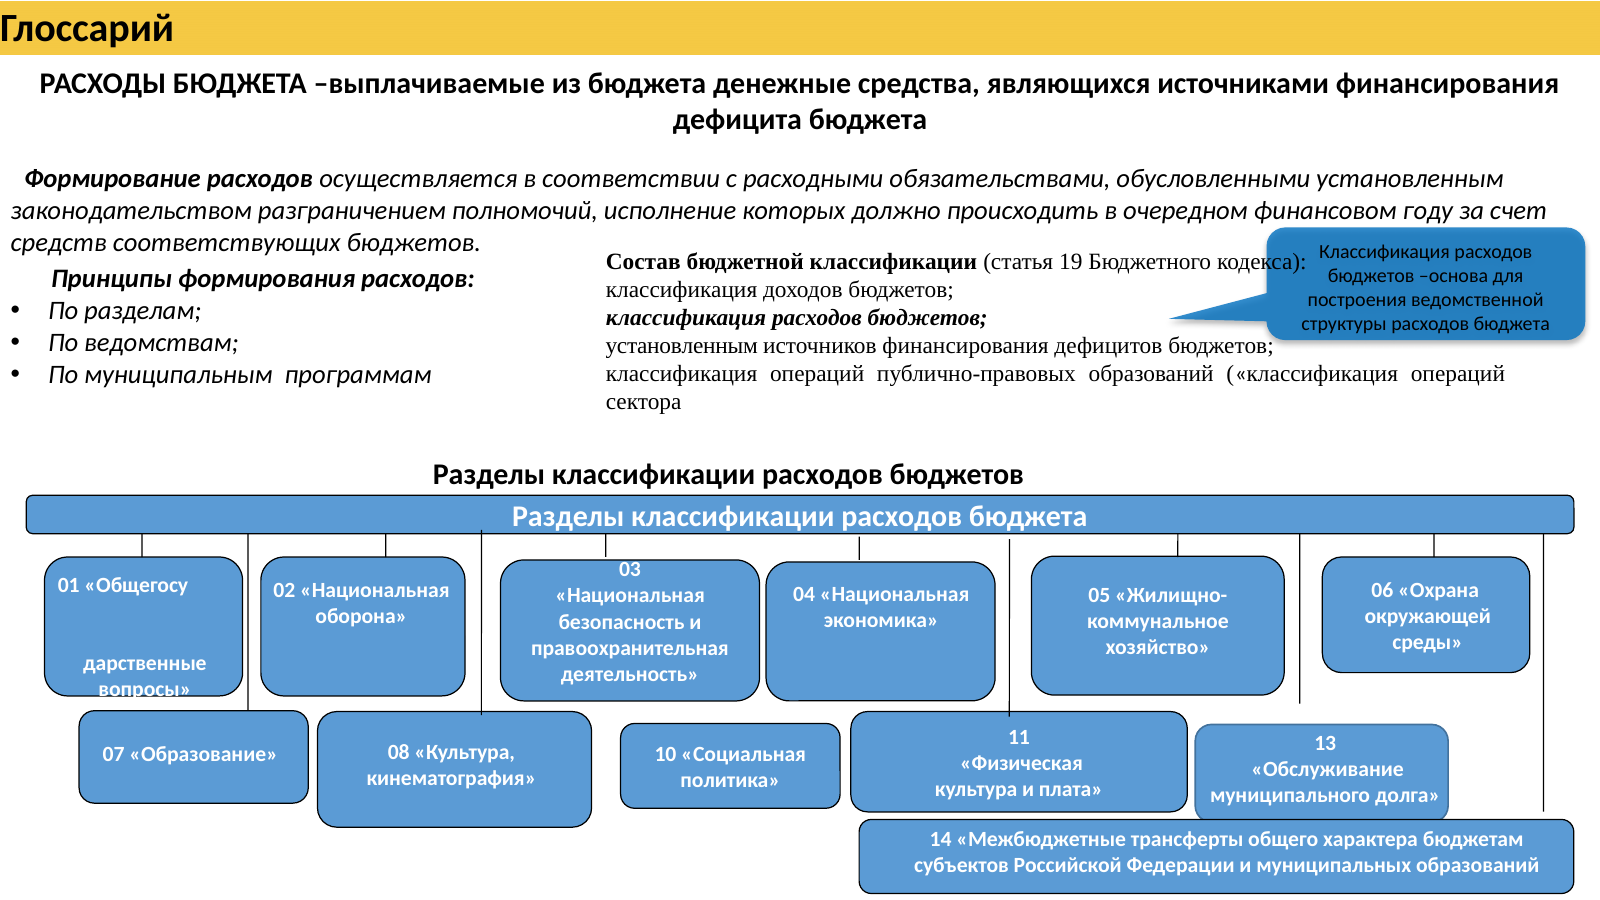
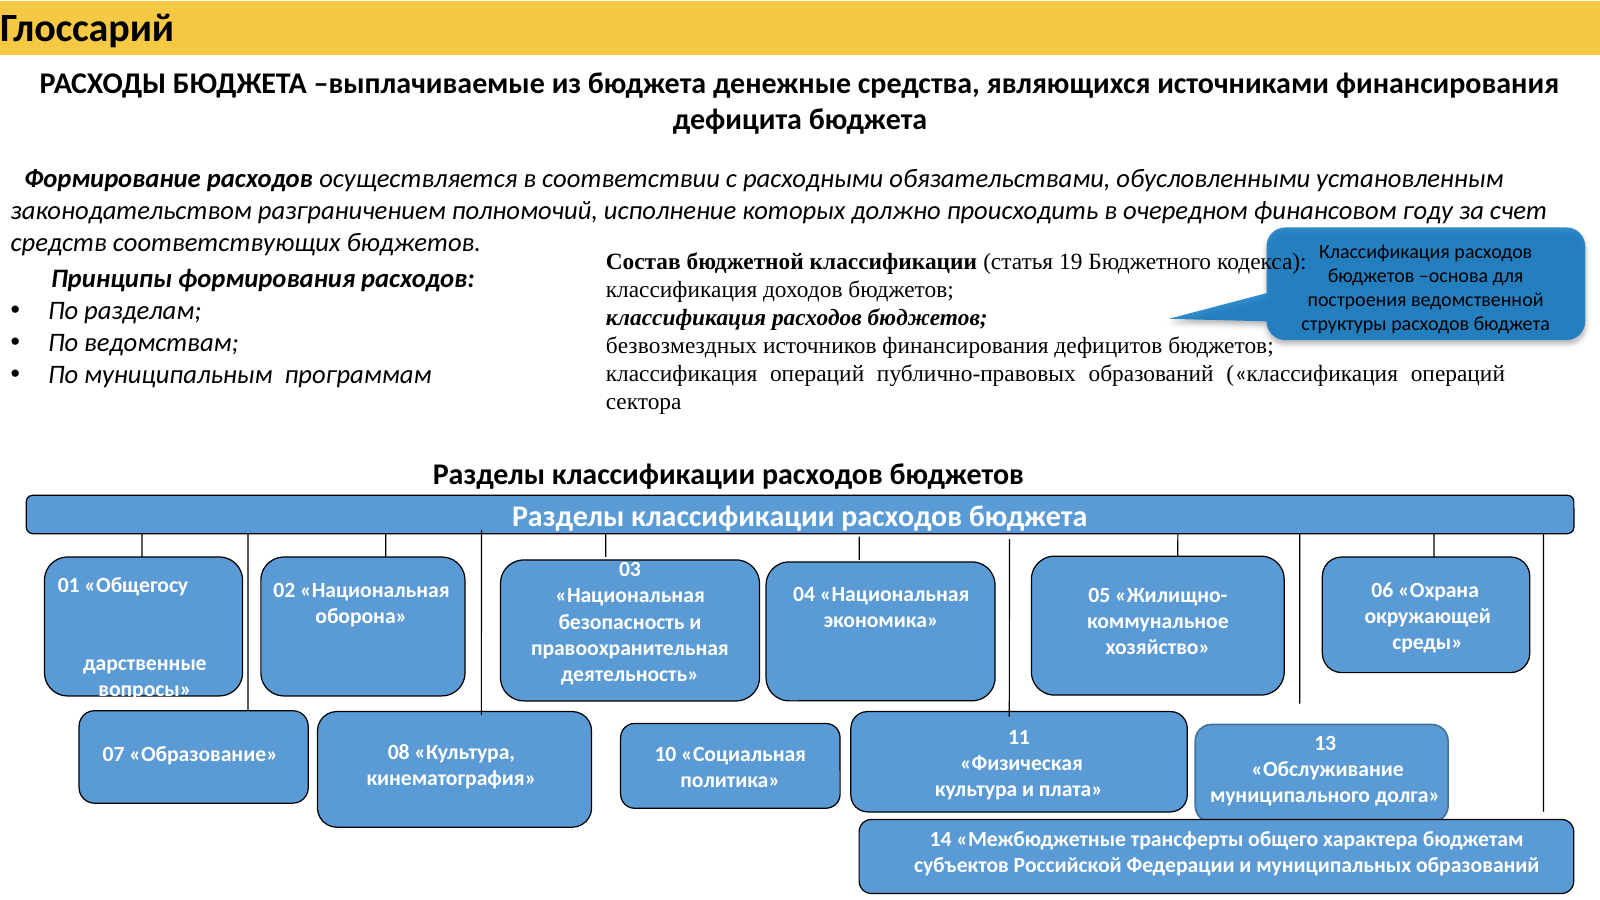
установленным at (682, 346): установленным -> безвозмездных
